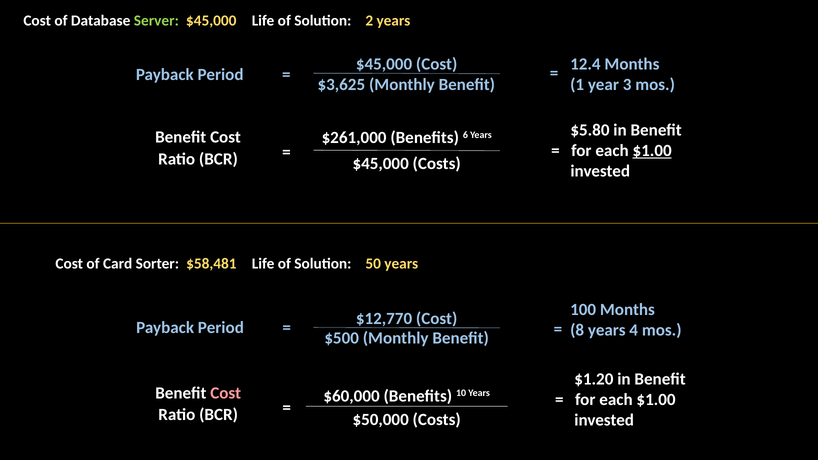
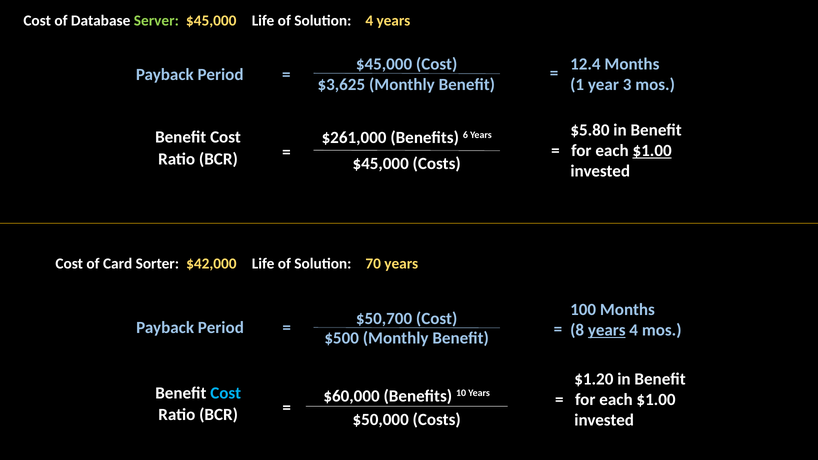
Solution 2: 2 -> 4
$58,481: $58,481 -> $42,000
50: 50 -> 70
$12,770: $12,770 -> $50,700
years at (607, 330) underline: none -> present
Cost at (226, 393) colour: pink -> light blue
